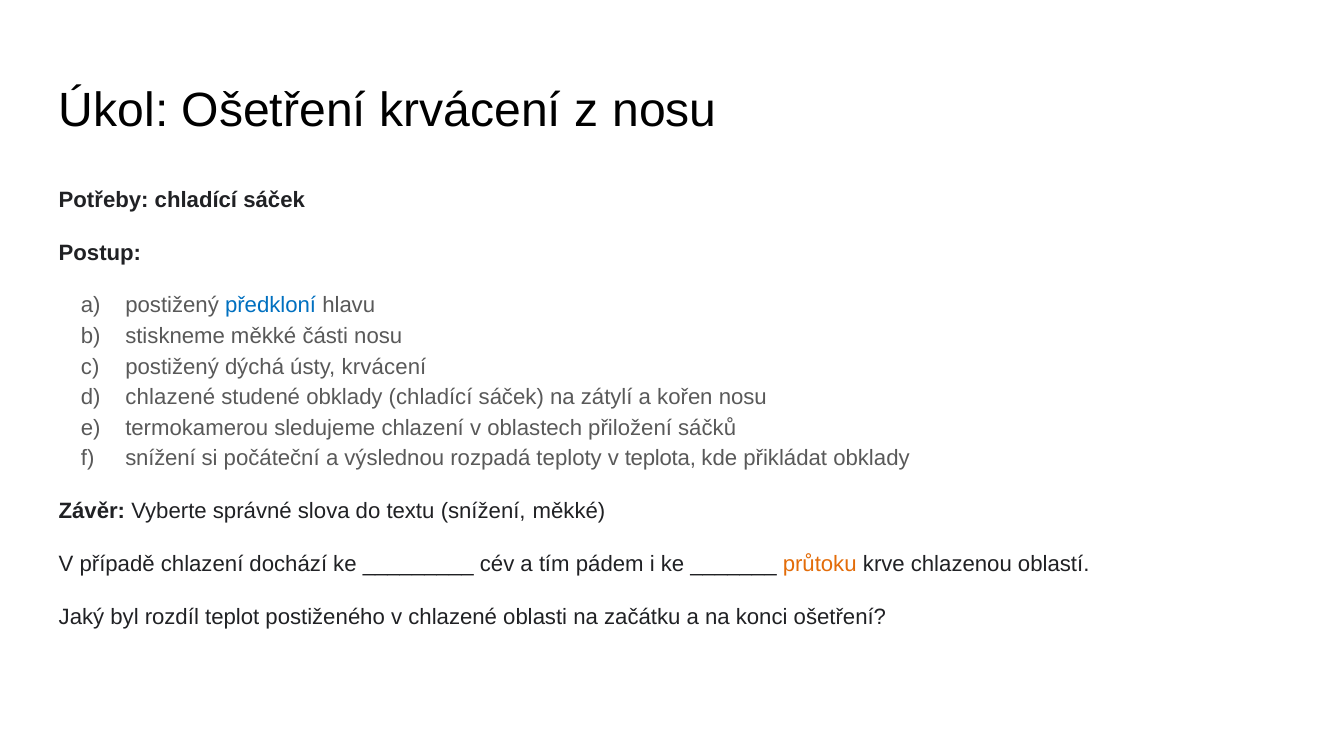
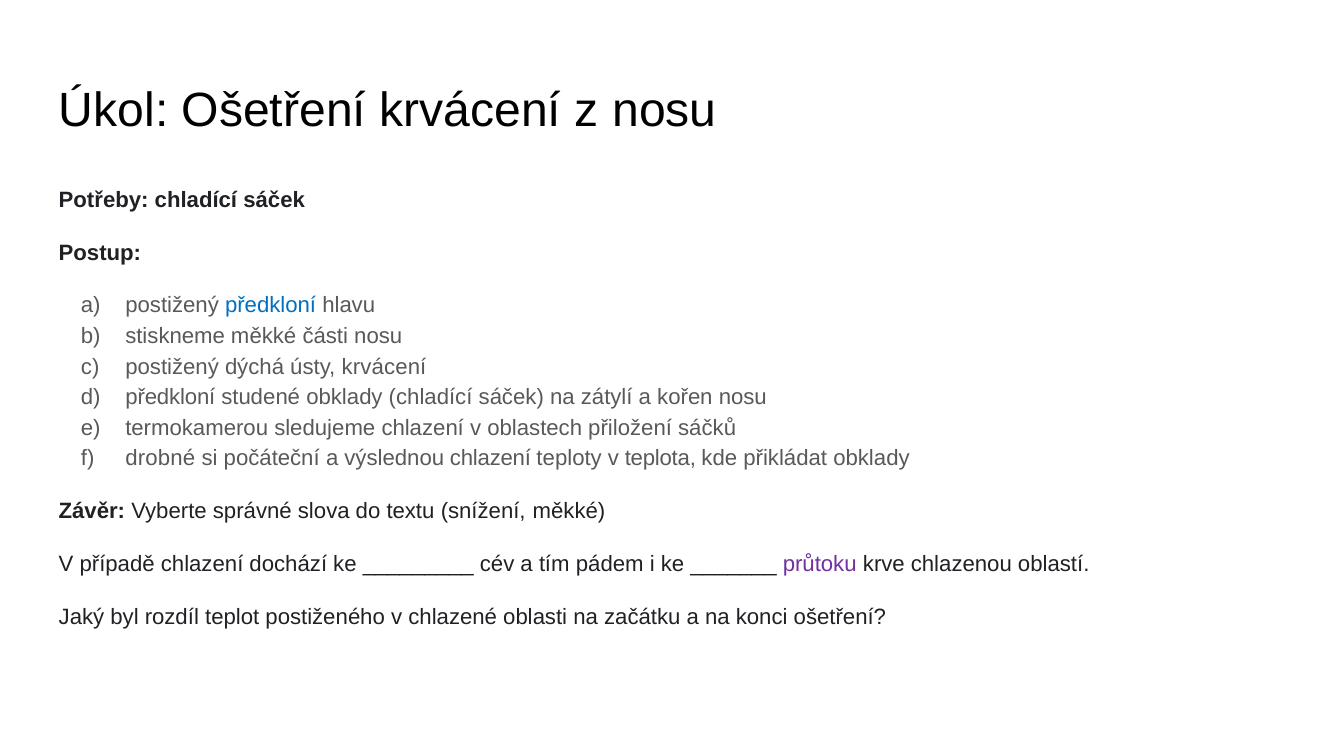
chlazené at (170, 398): chlazené -> předkloní
snížení at (161, 459): snížení -> drobné
výslednou rozpadá: rozpadá -> chlazení
průtoku colour: orange -> purple
